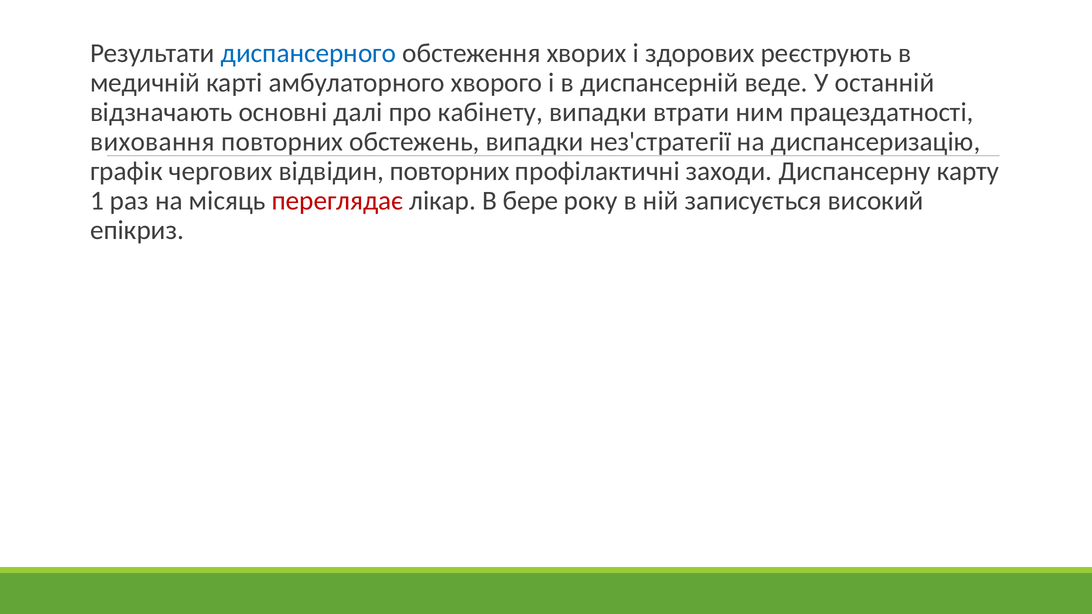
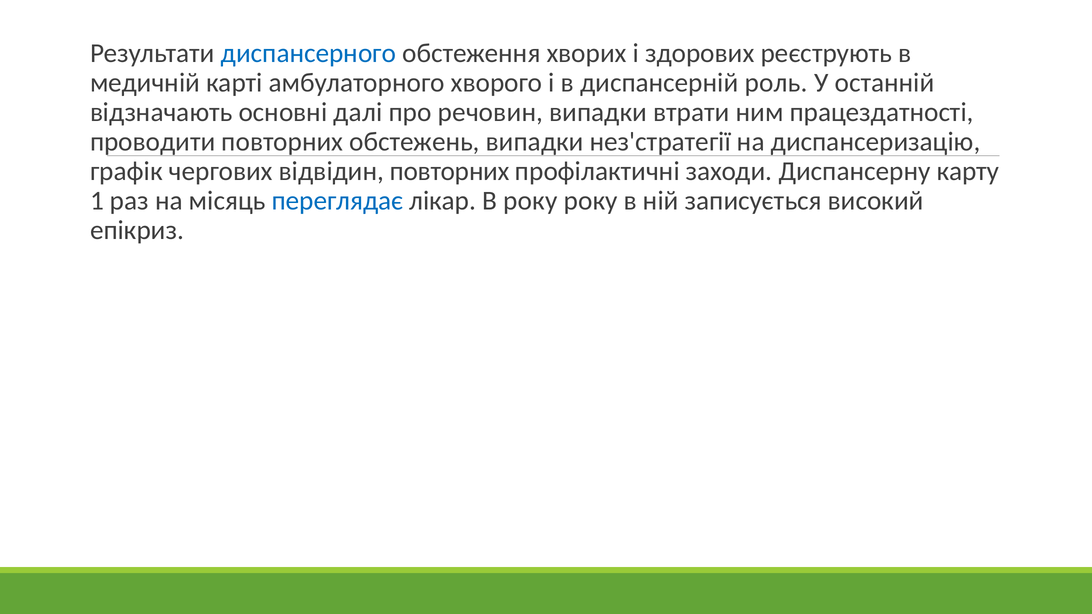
веде: веде -> роль
кабінету: кабінету -> речовин
виховання: виховання -> проводити
переглядає colour: red -> blue
В бере: бере -> року
